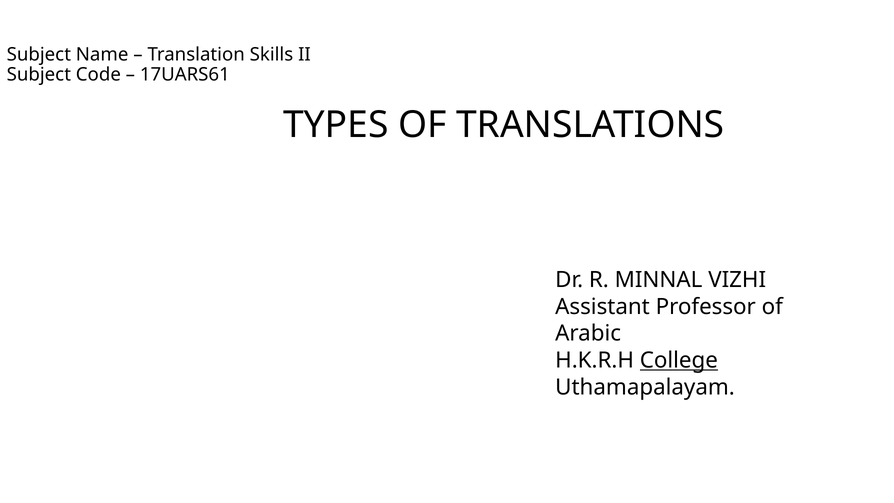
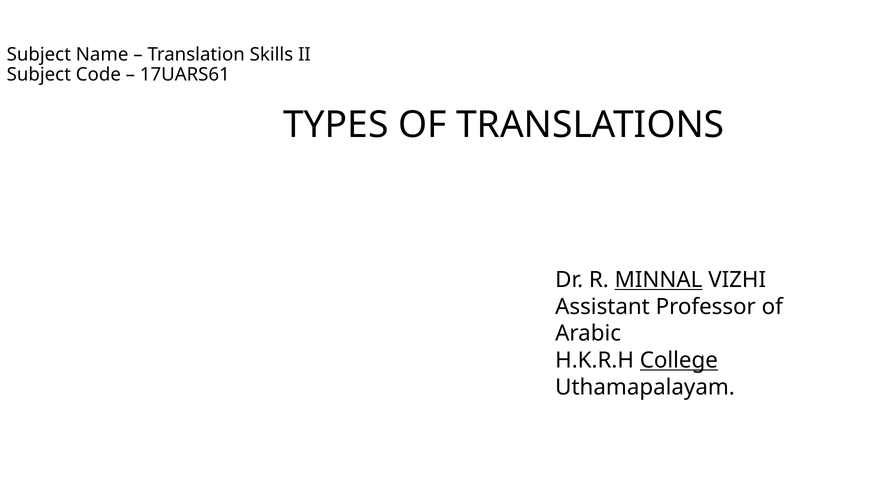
MINNAL underline: none -> present
